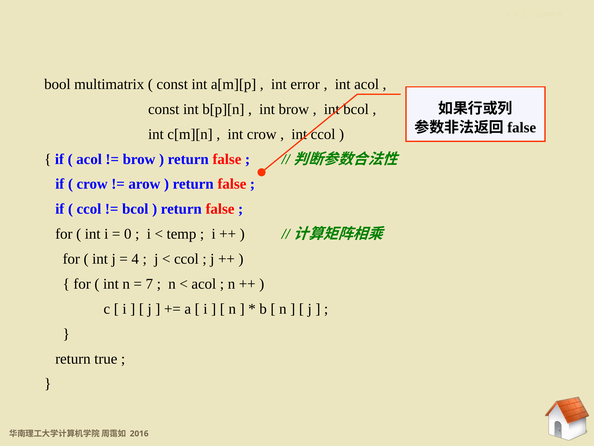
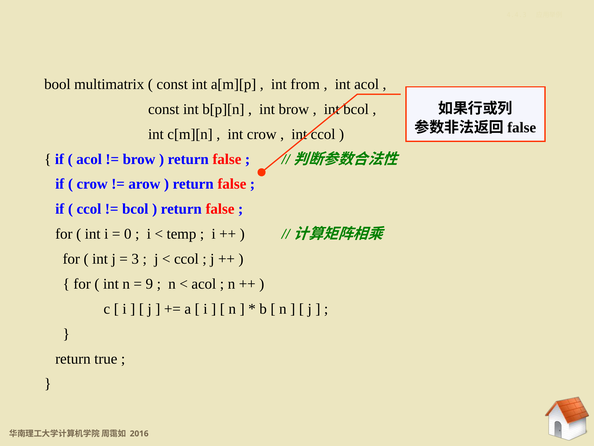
error: error -> from
4: 4 -> 3
7: 7 -> 9
